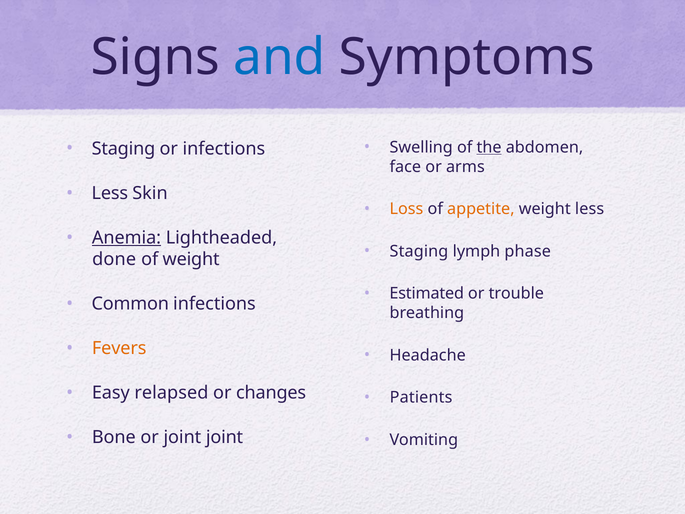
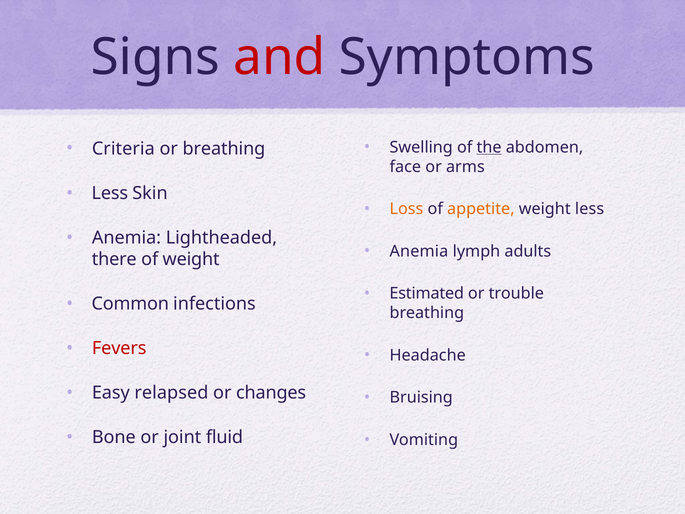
and colour: blue -> red
Staging at (123, 148): Staging -> Criteria
or infections: infections -> breathing
Anemia at (126, 238) underline: present -> none
Staging at (419, 251): Staging -> Anemia
phase: phase -> adults
done: done -> there
Fevers colour: orange -> red
Patients: Patients -> Bruising
joint joint: joint -> fluid
